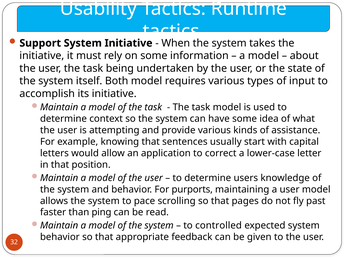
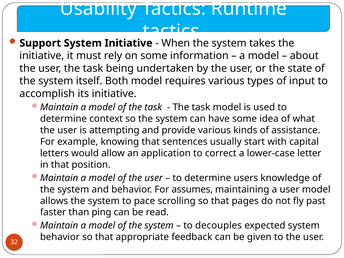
purports: purports -> assumes
controlled: controlled -> decouples
